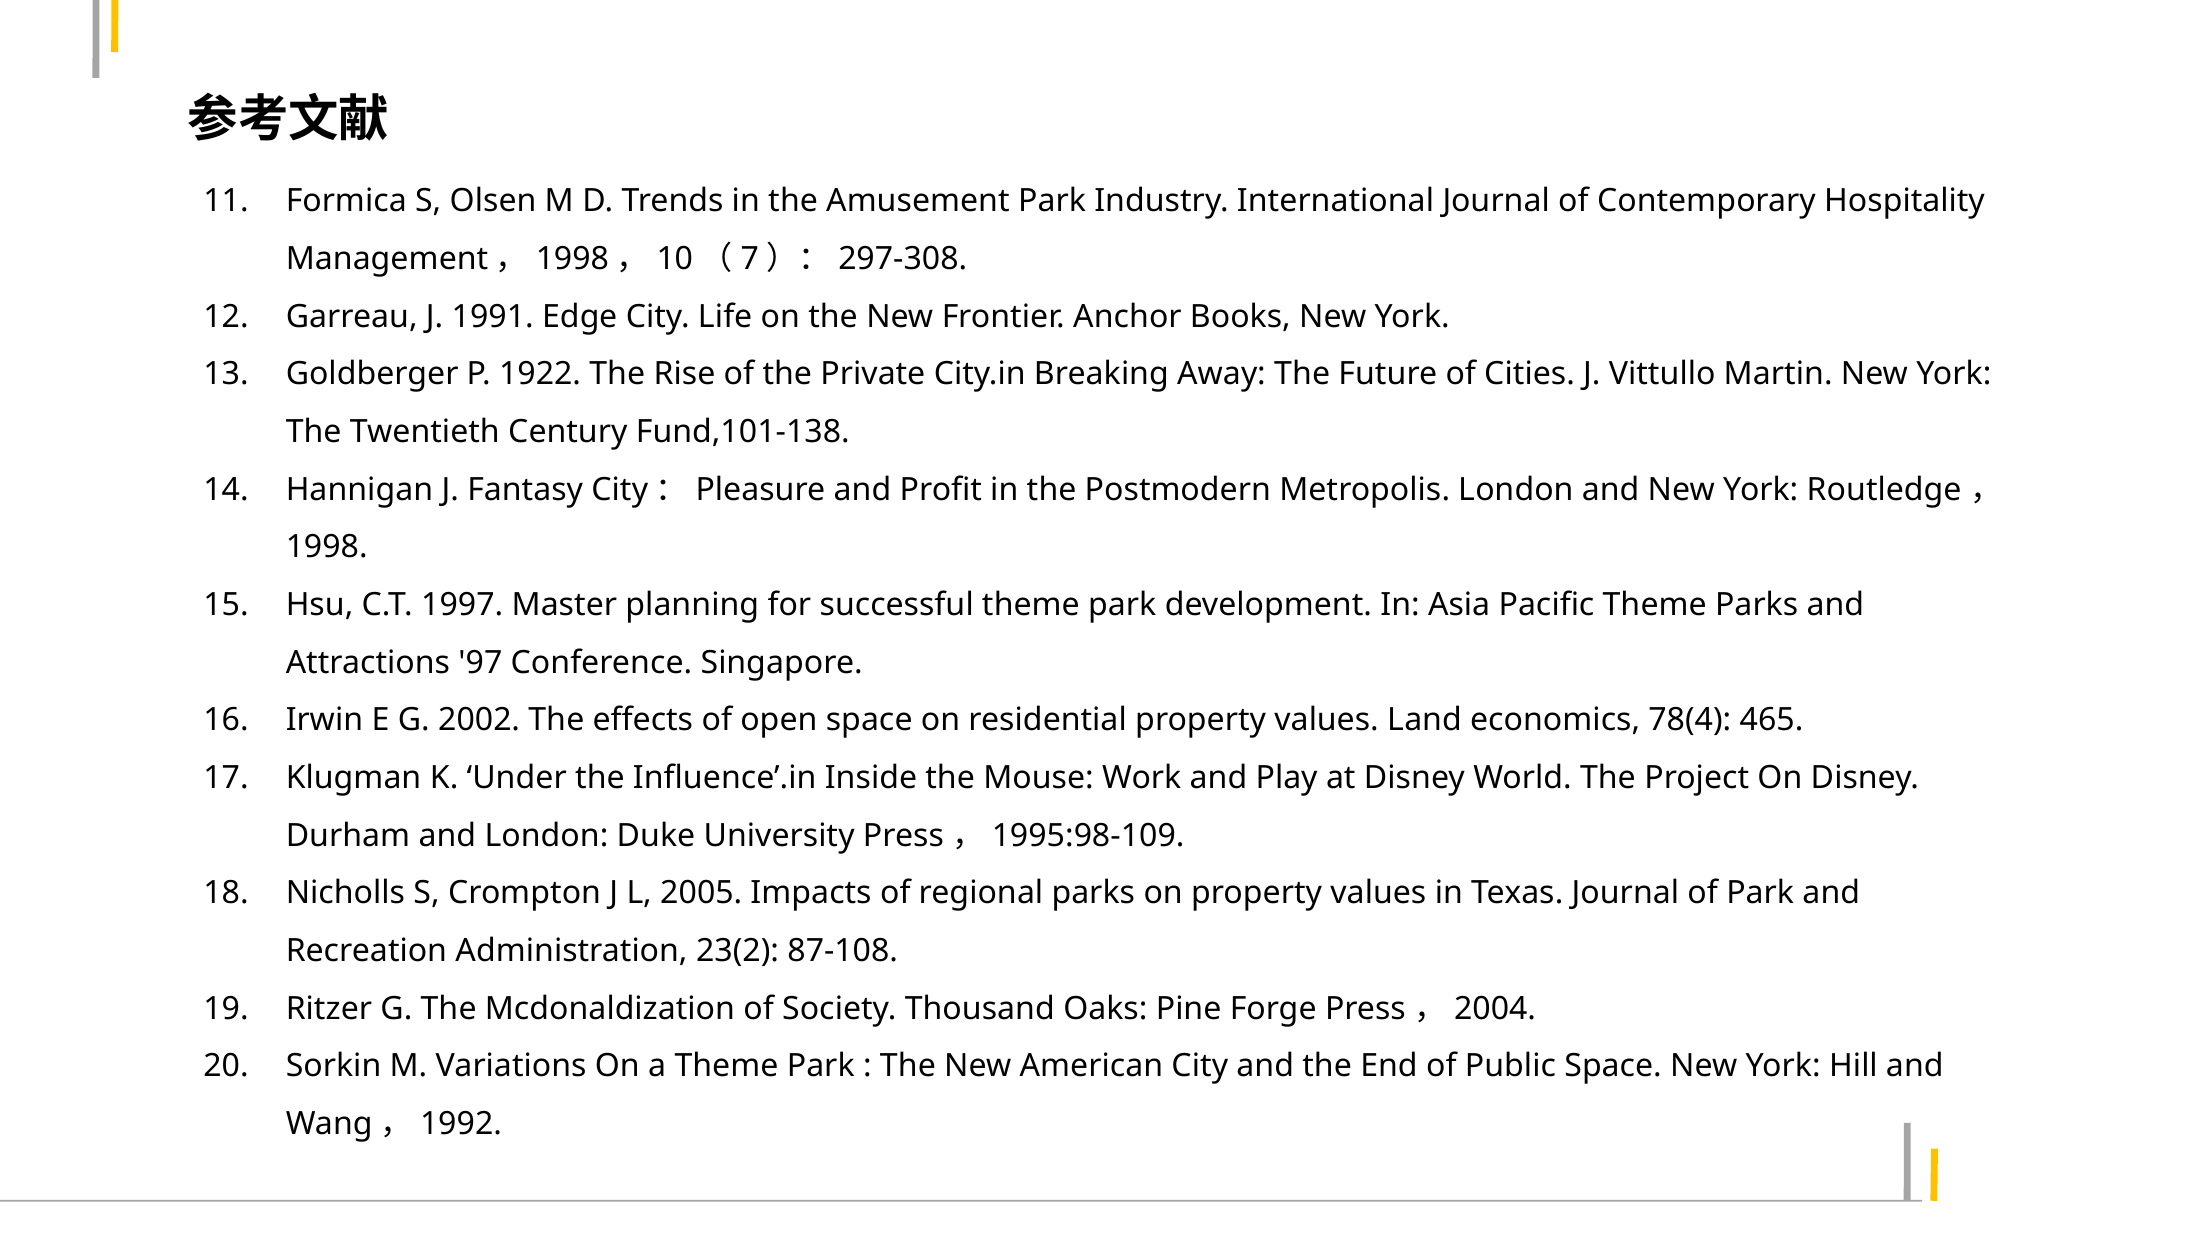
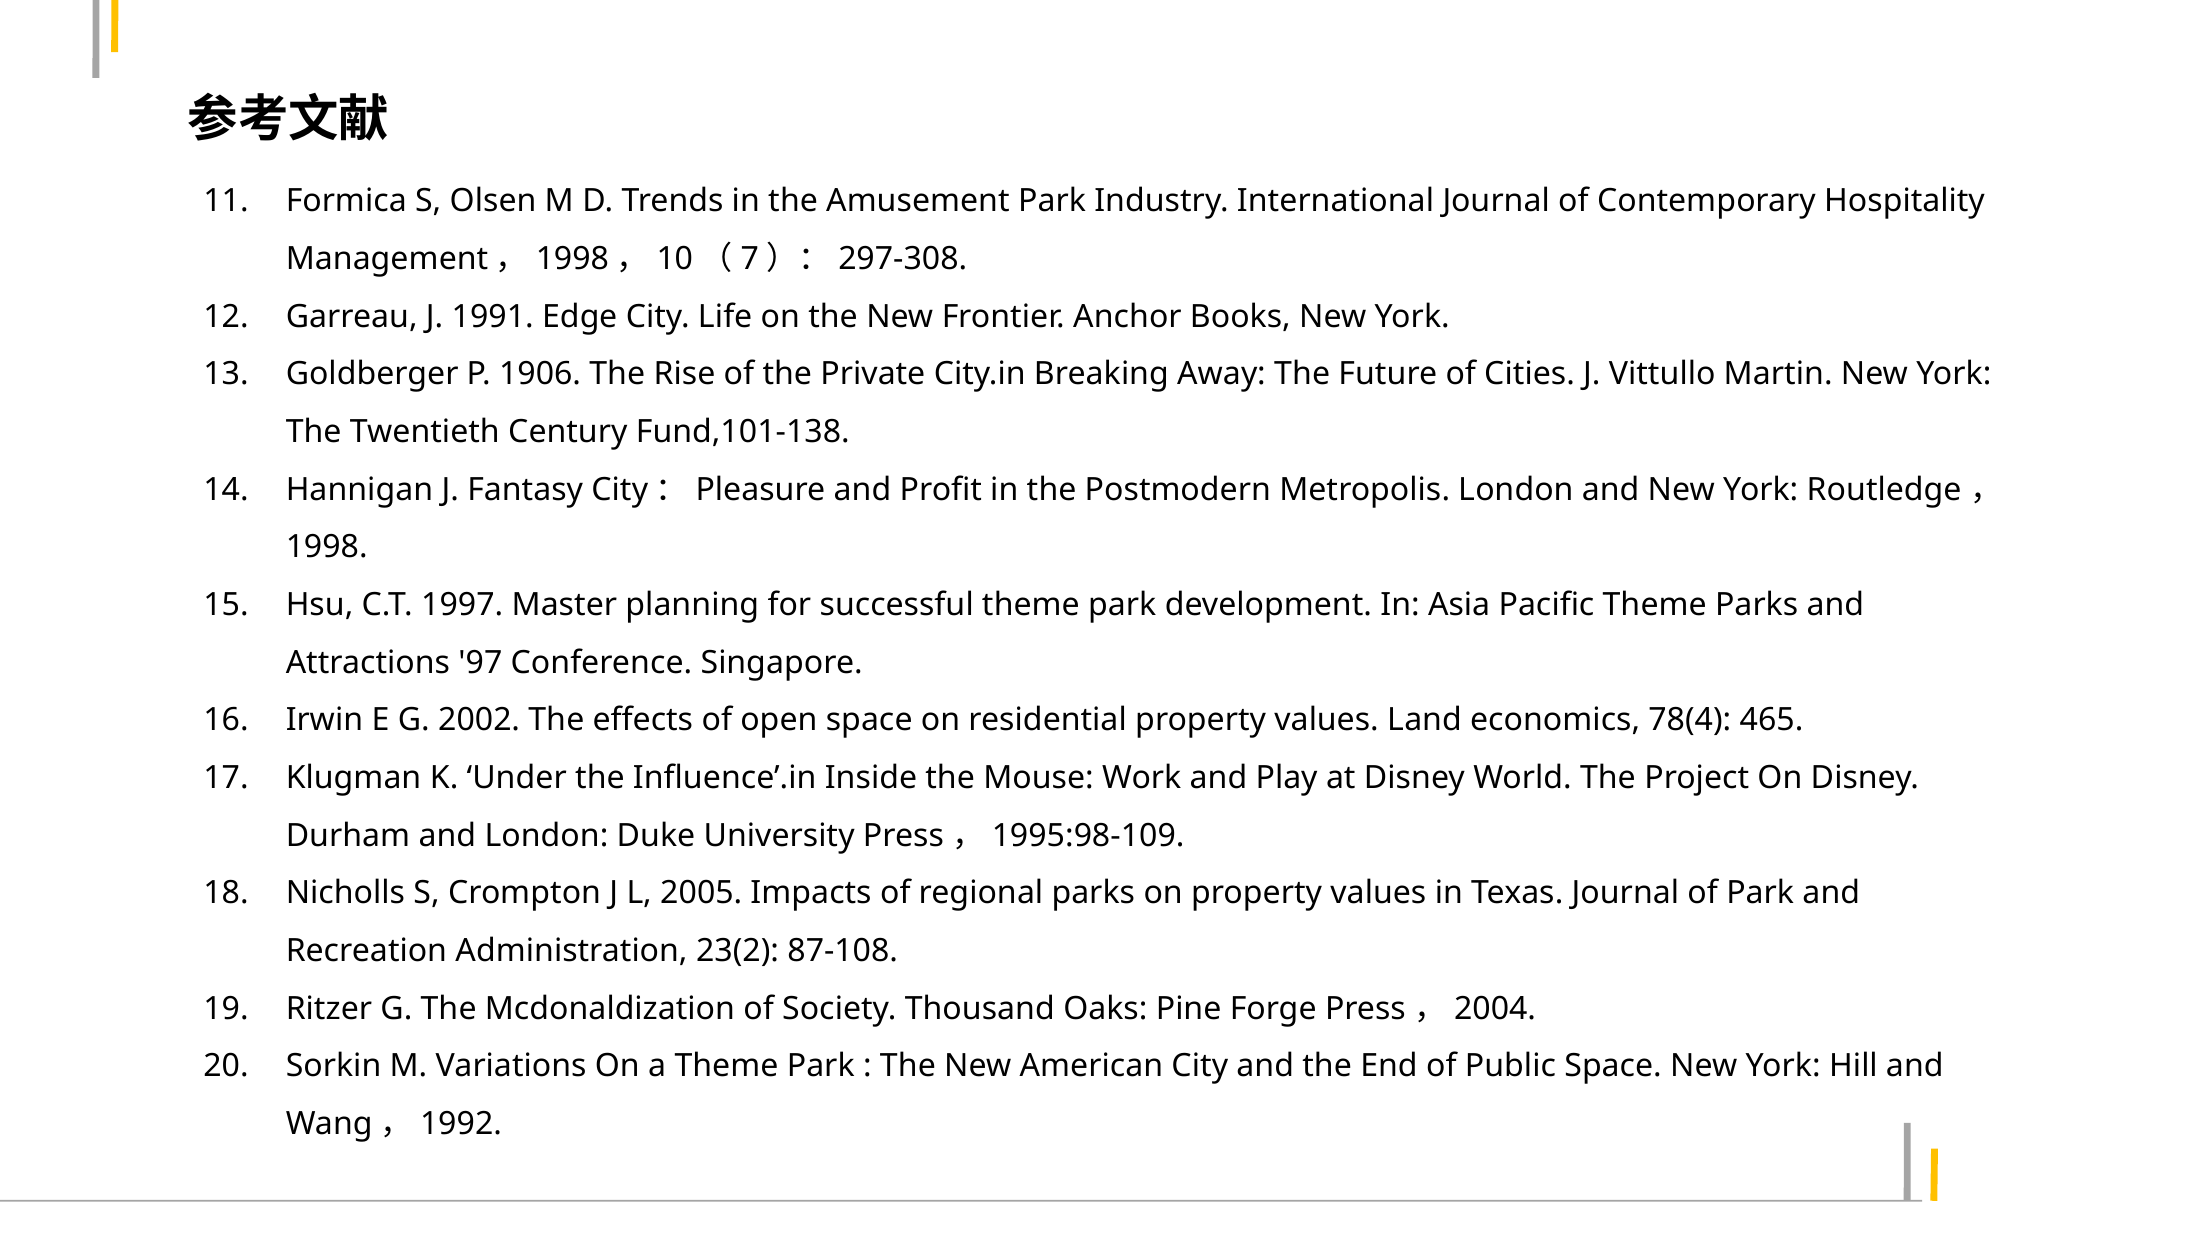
1922: 1922 -> 1906
